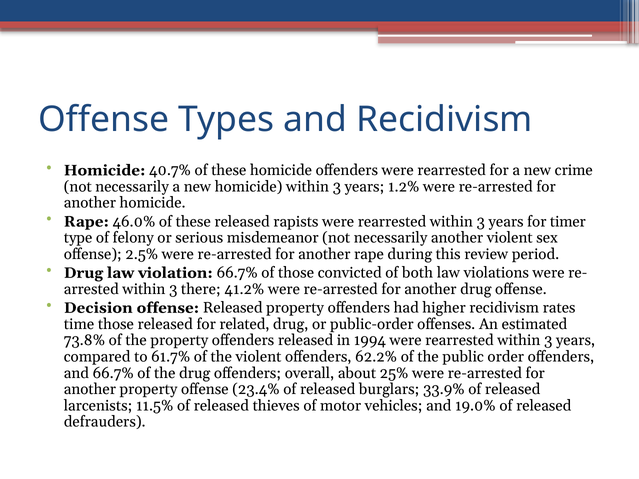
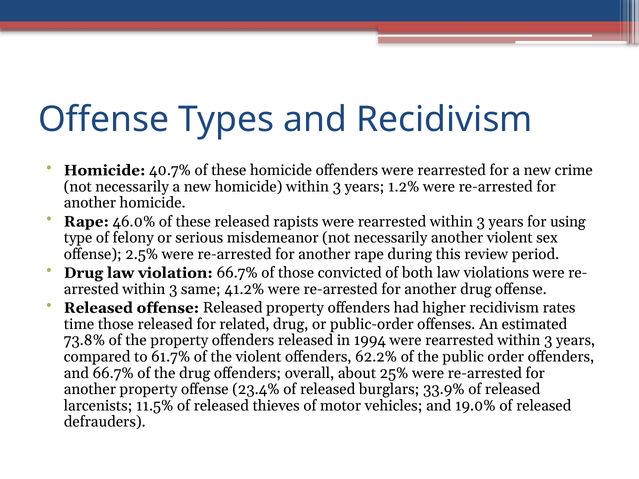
timer: timer -> using
there: there -> same
Decision at (98, 308): Decision -> Released
